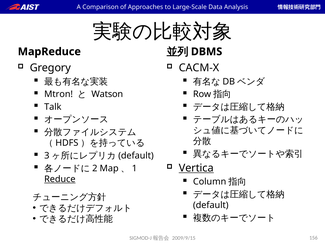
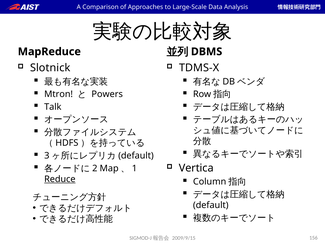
Gregory: Gregory -> Slotnick
CACM-X: CACM-X -> TDMS-X
Watson: Watson -> Powers
Vertica underline: present -> none
